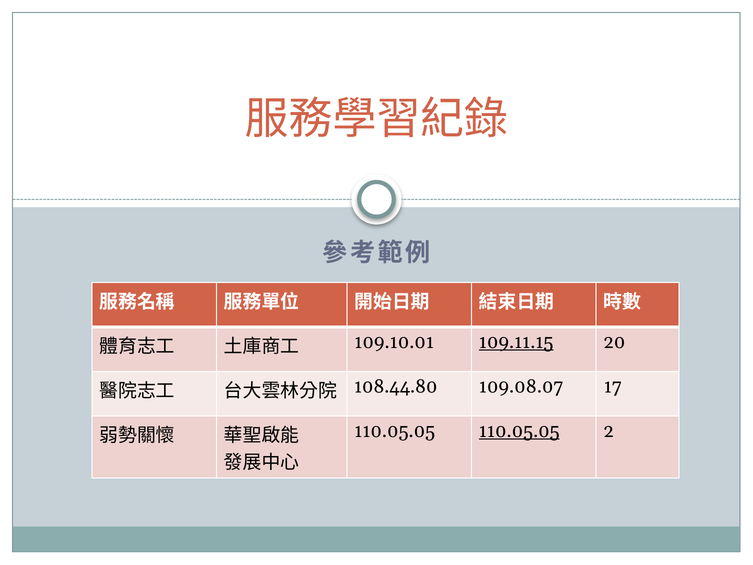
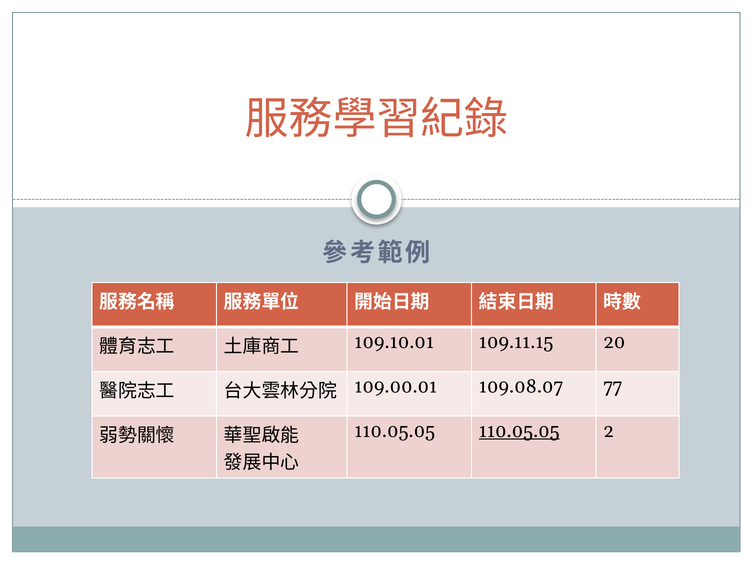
109.11.15 underline: present -> none
108.44.80: 108.44.80 -> 109.00.01
17: 17 -> 77
